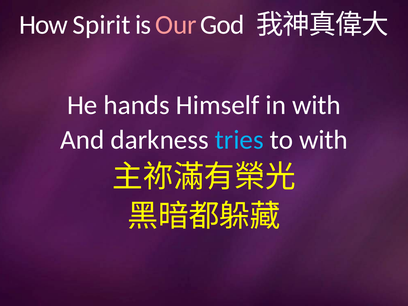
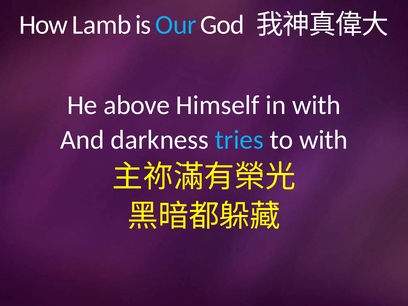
Spirit: Spirit -> Lamb
Our colour: pink -> light blue
hands: hands -> above
